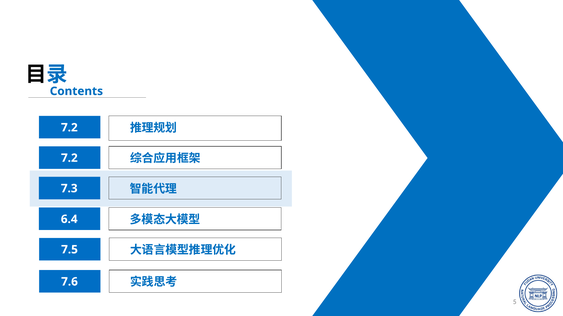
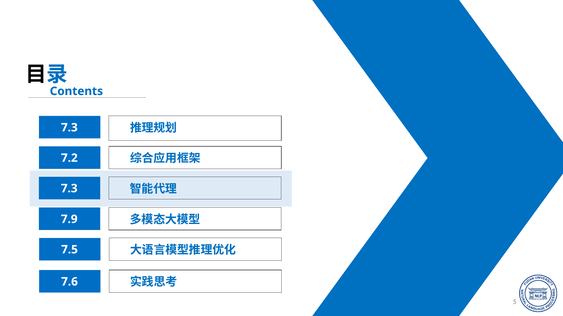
7.2 at (69, 128): 7.2 -> 7.3
6.4: 6.4 -> 7.9
